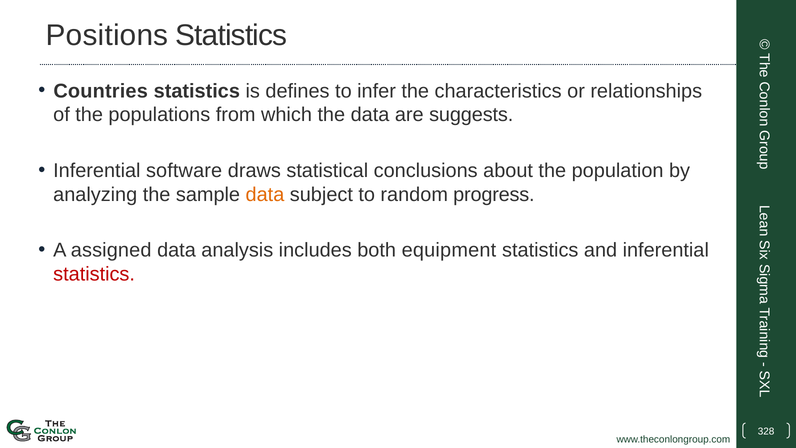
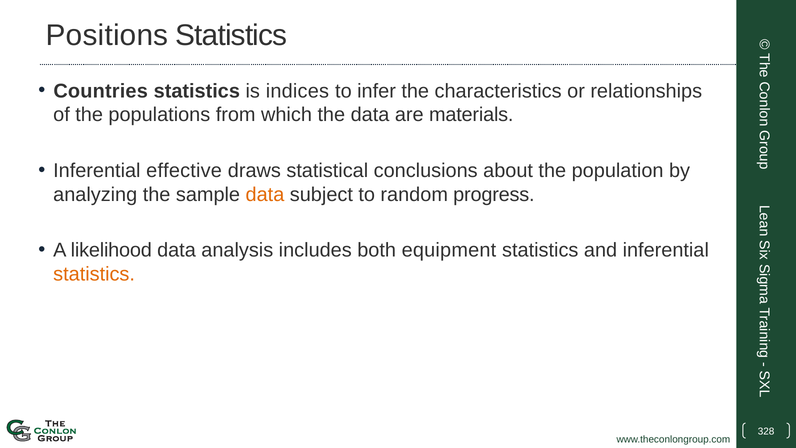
defines: defines -> indices
suggests: suggests -> materials
software: software -> effective
assigned: assigned -> likelihood
statistics at (94, 274) colour: red -> orange
